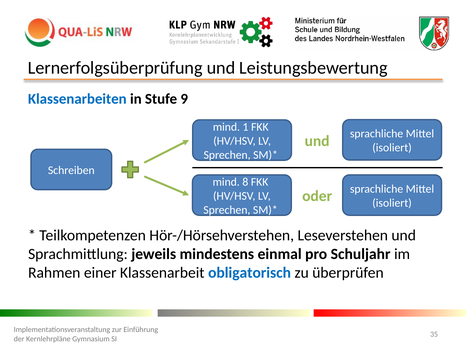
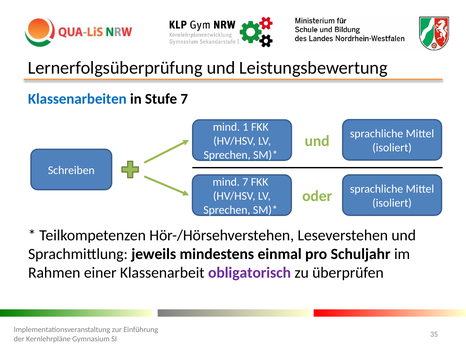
Stufe 9: 9 -> 7
mind 8: 8 -> 7
obligatorisch colour: blue -> purple
